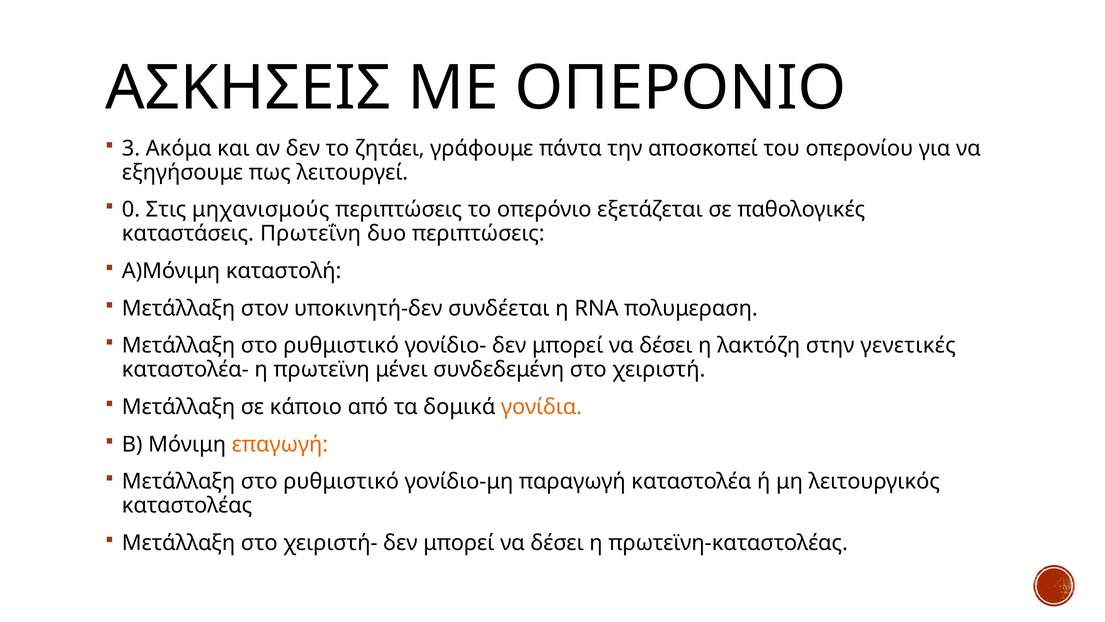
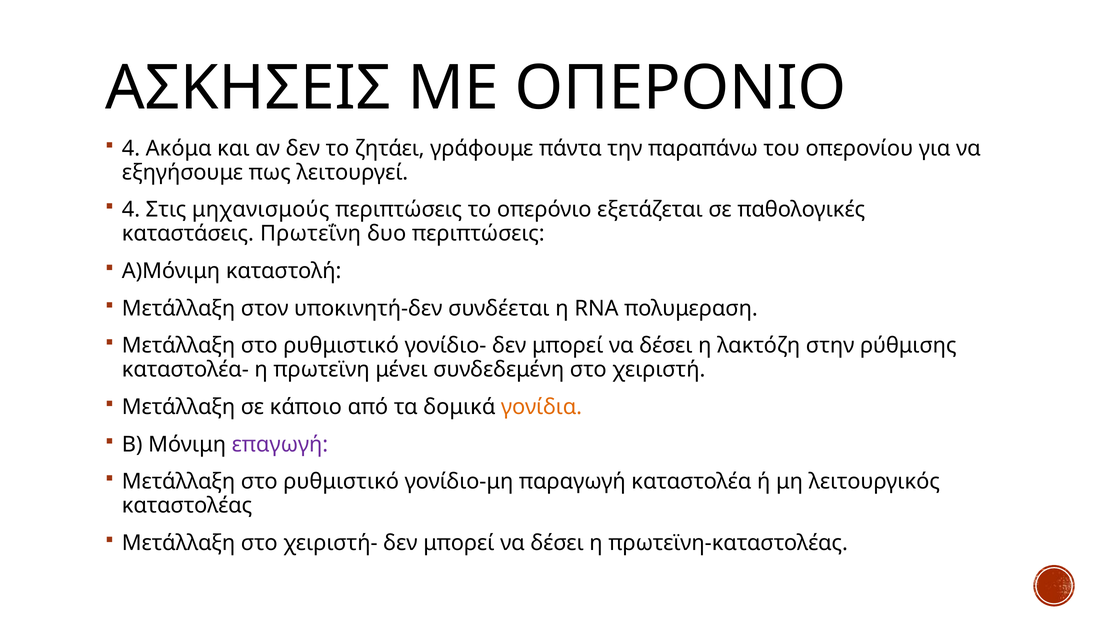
3 at (131, 149): 3 -> 4
αποσκοπεί: αποσκοπεί -> παραπάνω
0 at (131, 210): 0 -> 4
γενετικές: γενετικές -> ρύθμισης
επαγωγή colour: orange -> purple
